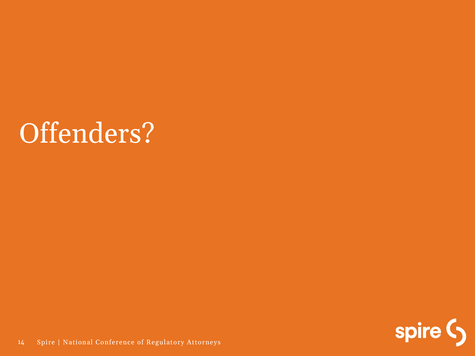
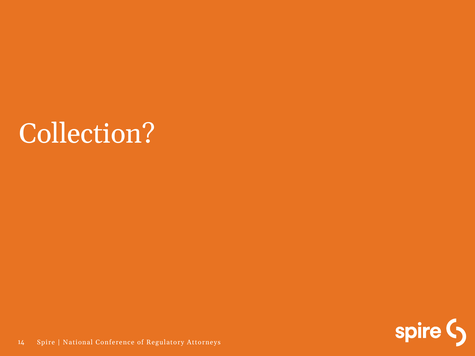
Offenders: Offenders -> Collection
